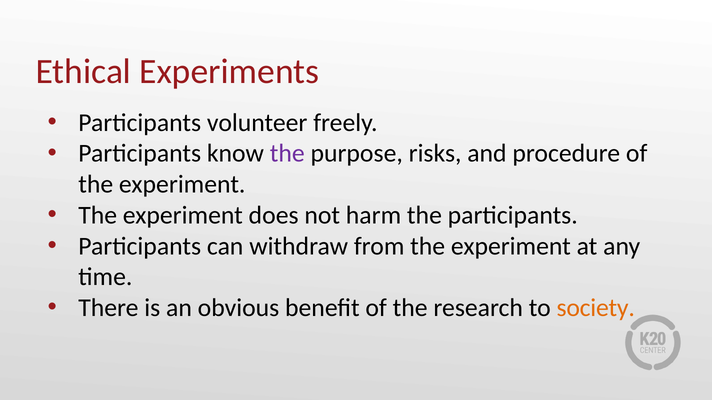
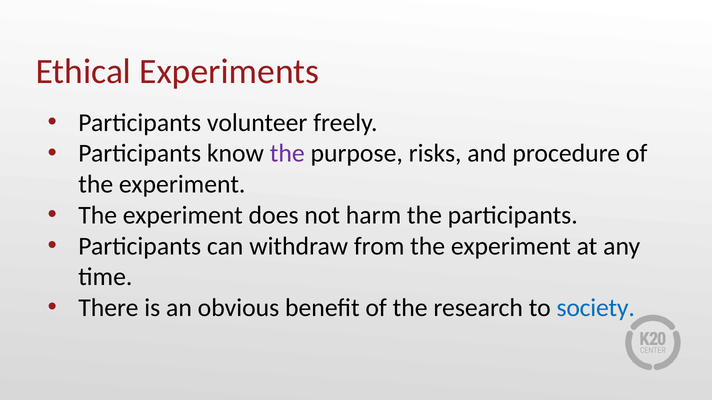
society colour: orange -> blue
